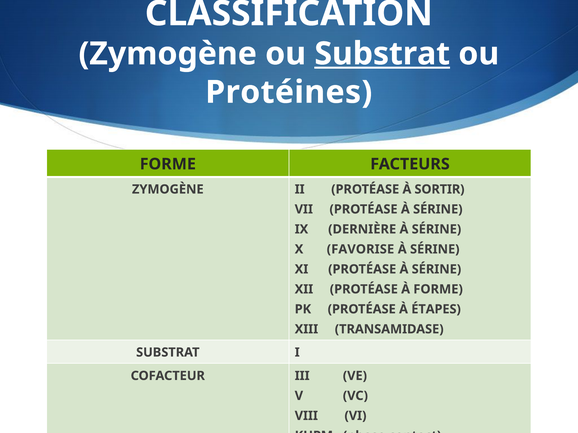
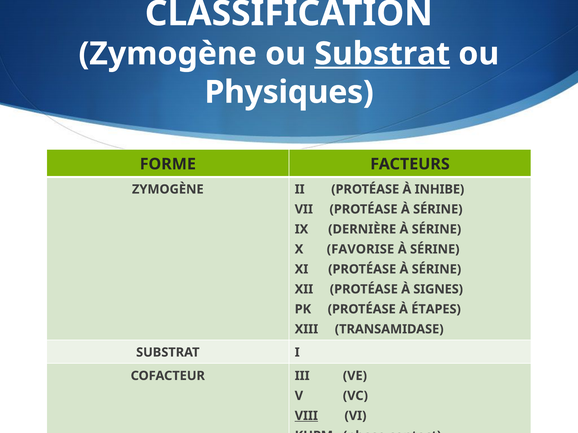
Protéines: Protéines -> Physiques
SORTIR: SORTIR -> INHIBE
À FORME: FORME -> SIGNES
VIII underline: none -> present
